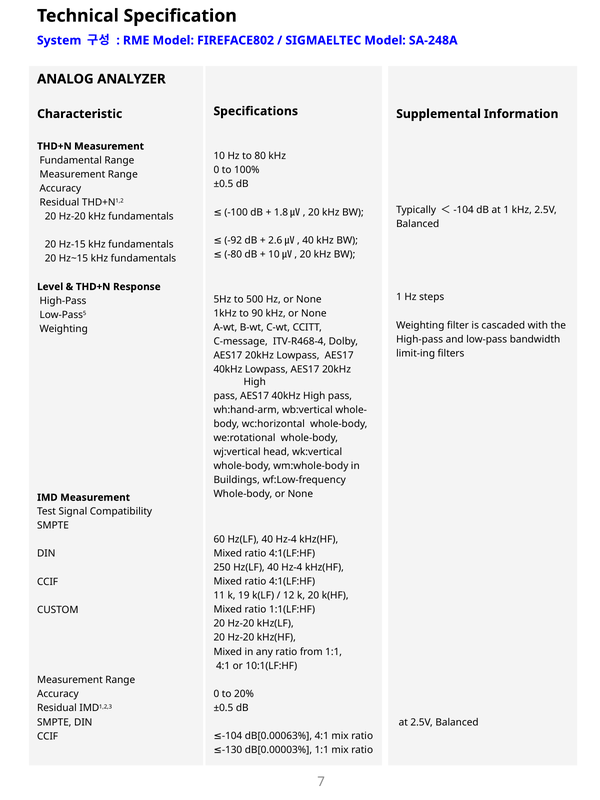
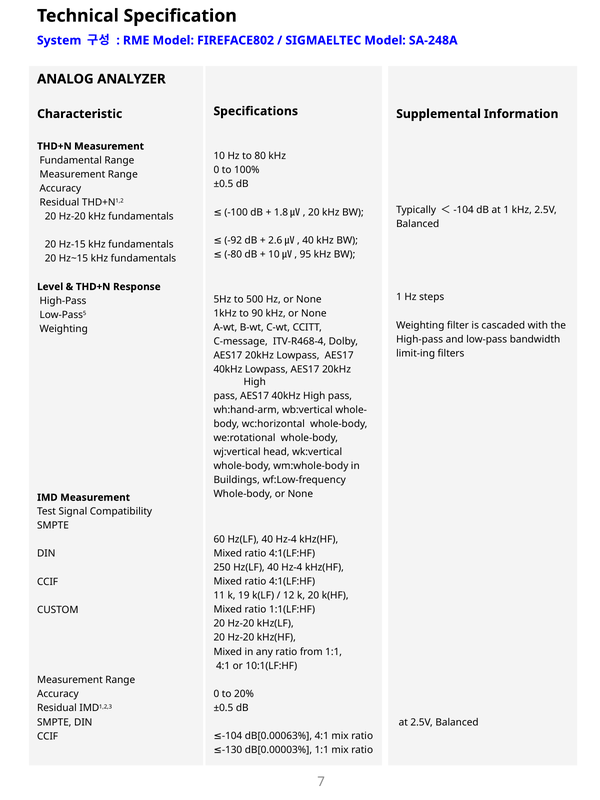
10㎶ 20: 20 -> 95
